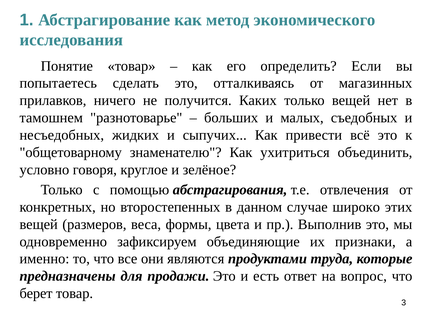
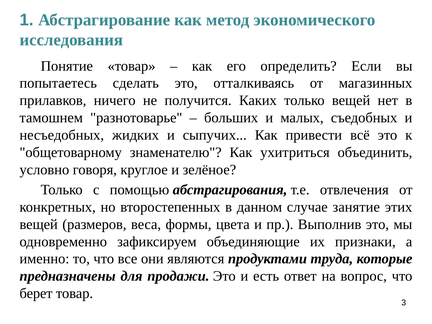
широко: широко -> занятие
